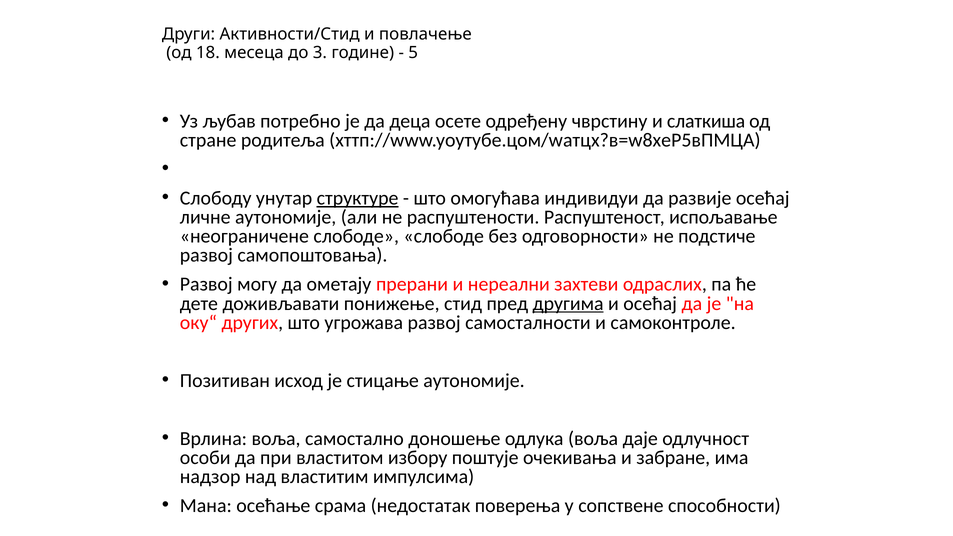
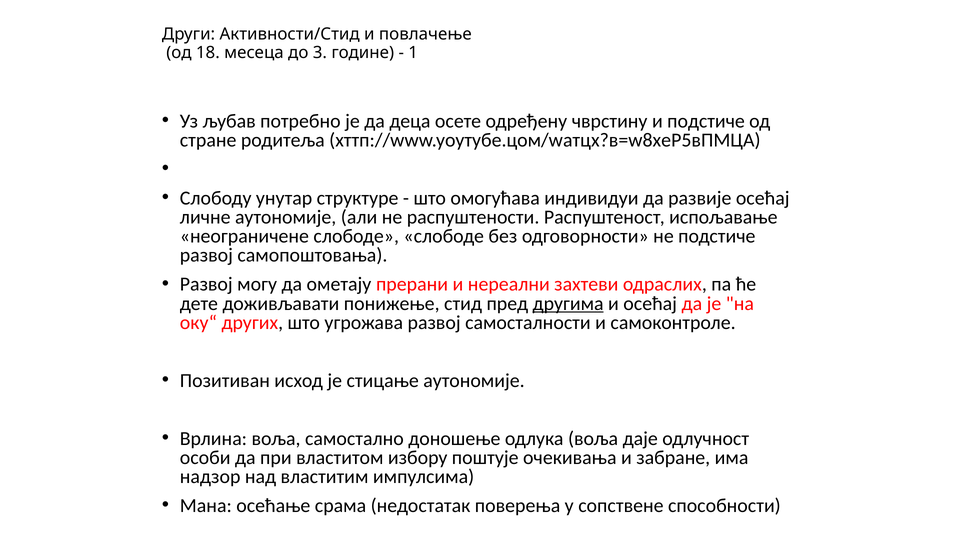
5: 5 -> 1
и слаткиша: слаткиша -> подстиче
структуре underline: present -> none
